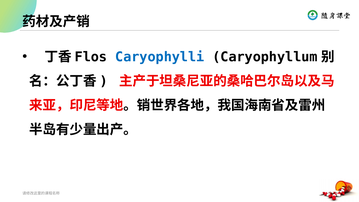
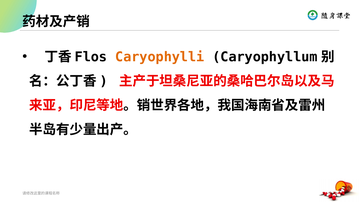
Caryophylli colour: blue -> orange
